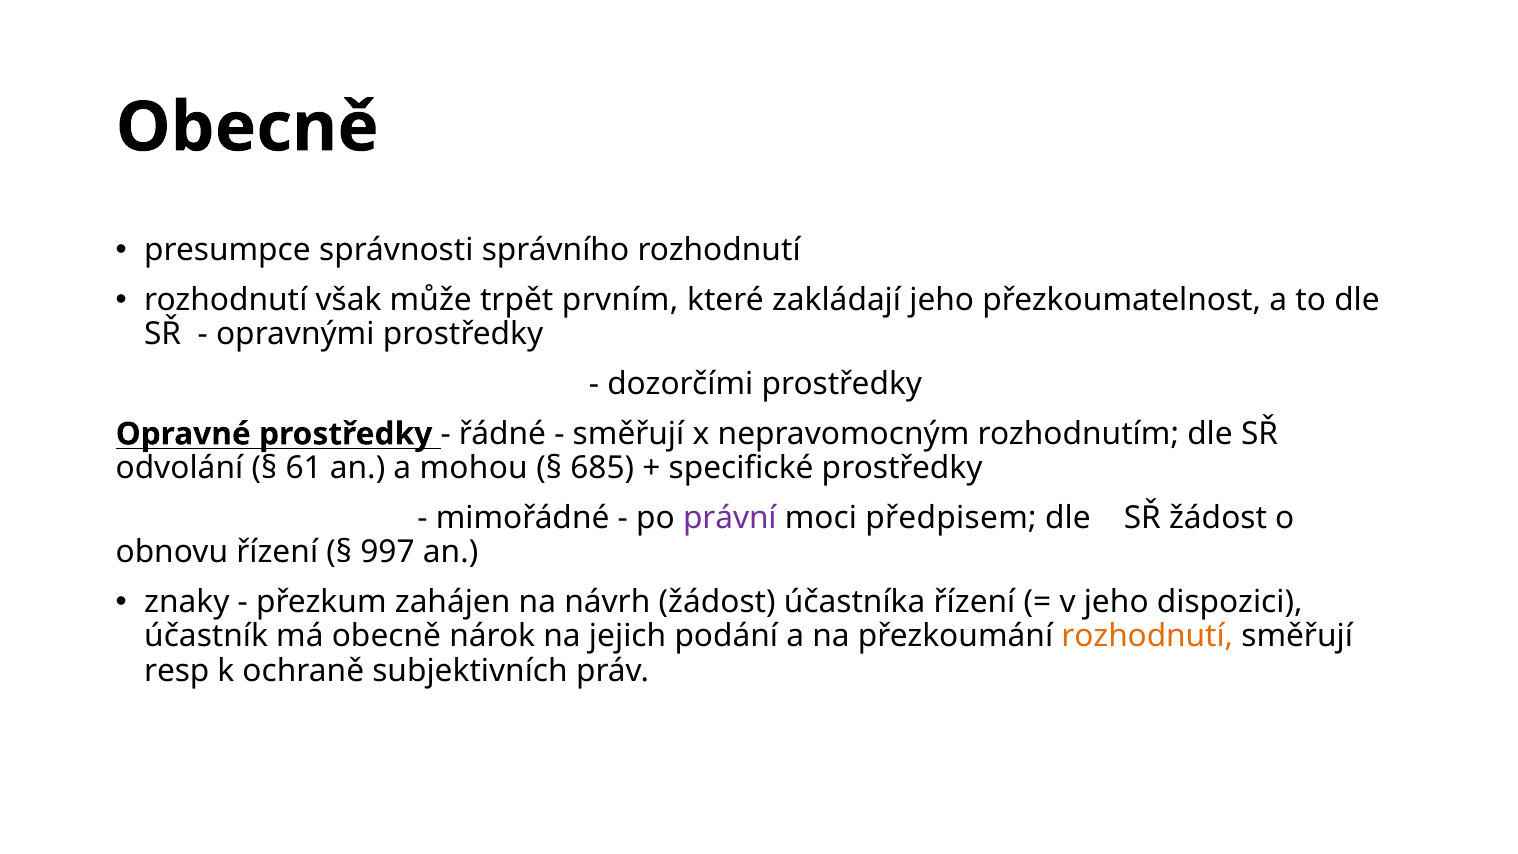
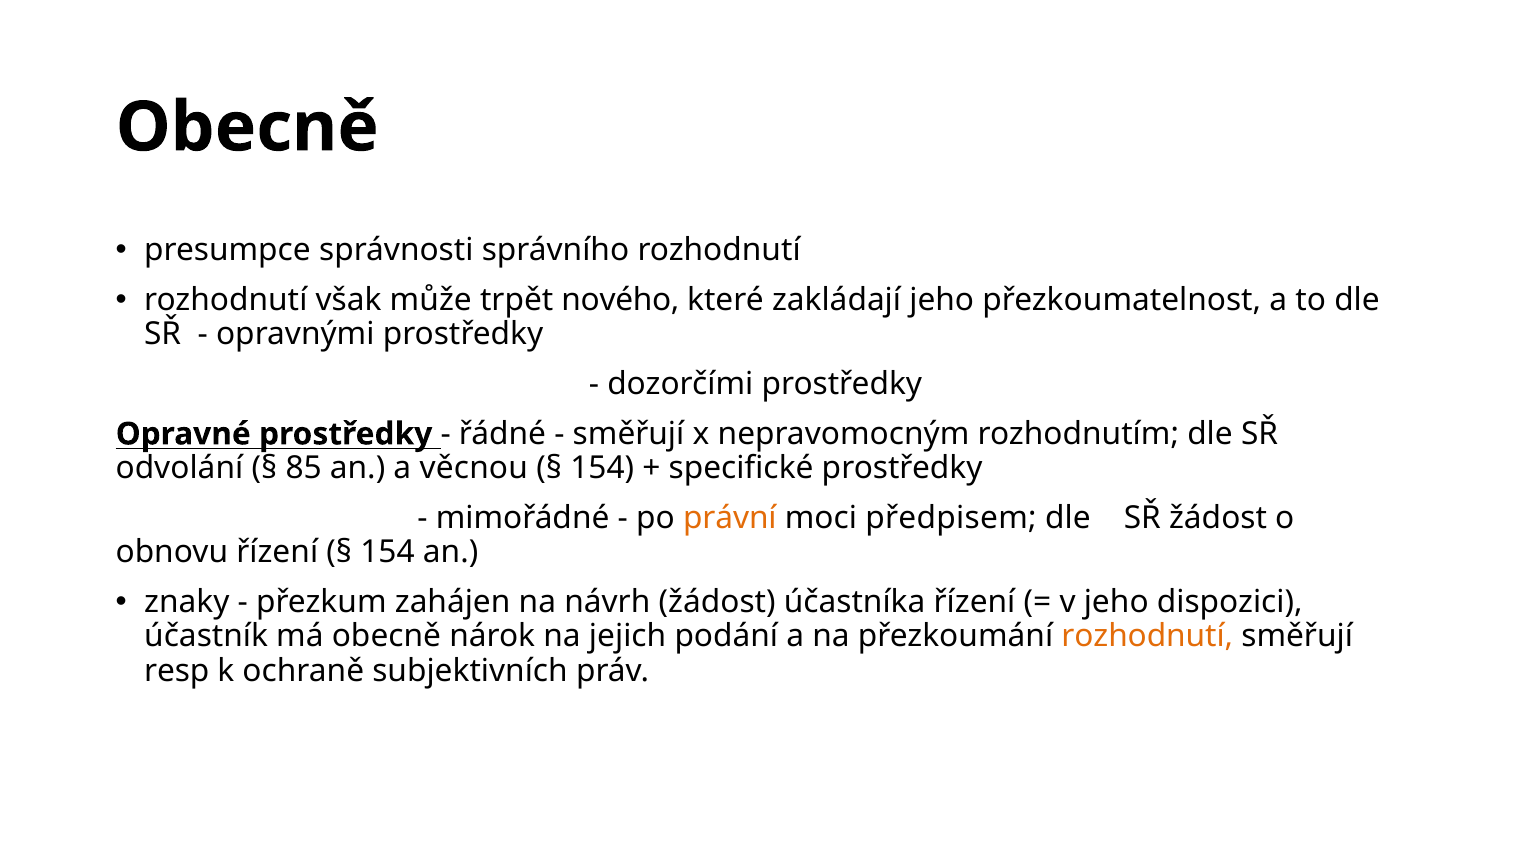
prvním: prvním -> nového
61: 61 -> 85
mohou: mohou -> věcnou
685 at (602, 468): 685 -> 154
právní colour: purple -> orange
997 at (387, 552): 997 -> 154
